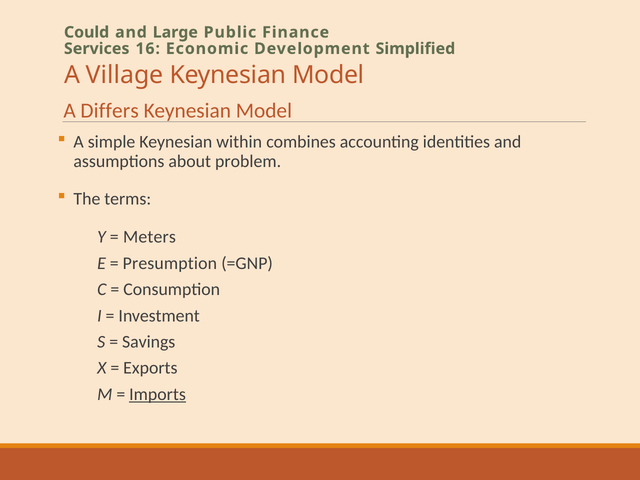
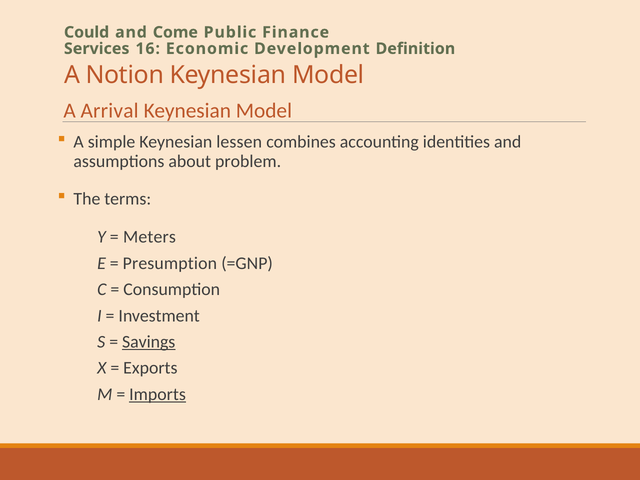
Large: Large -> Come
Simplified: Simplified -> Definition
Village: Village -> Notion
Differs: Differs -> Arrival
within: within -> lessen
Savings underline: none -> present
